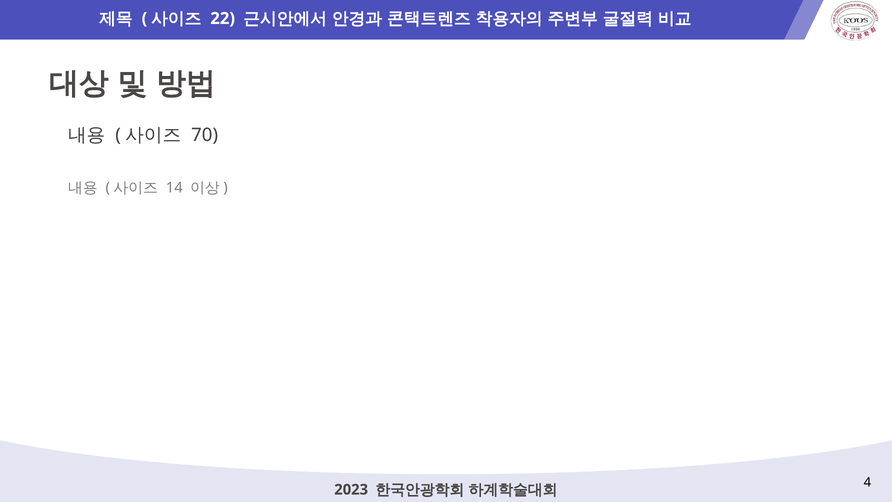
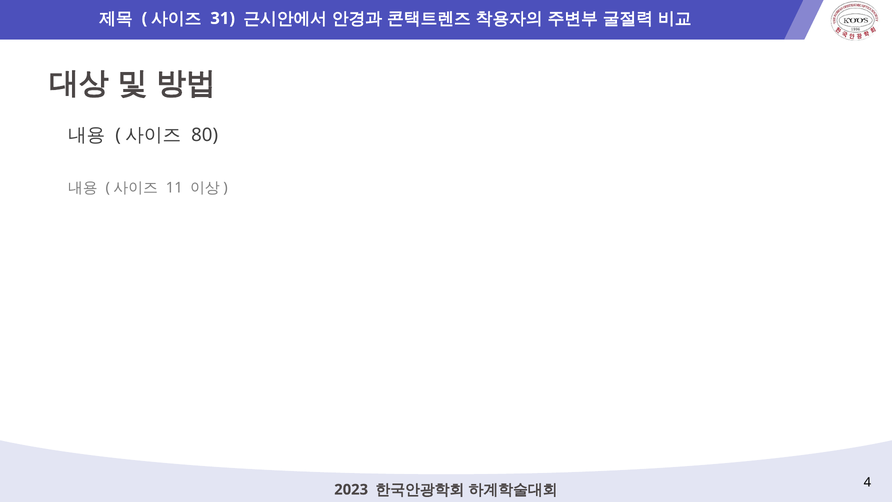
22: 22 -> 31
70: 70 -> 80
14: 14 -> 11
